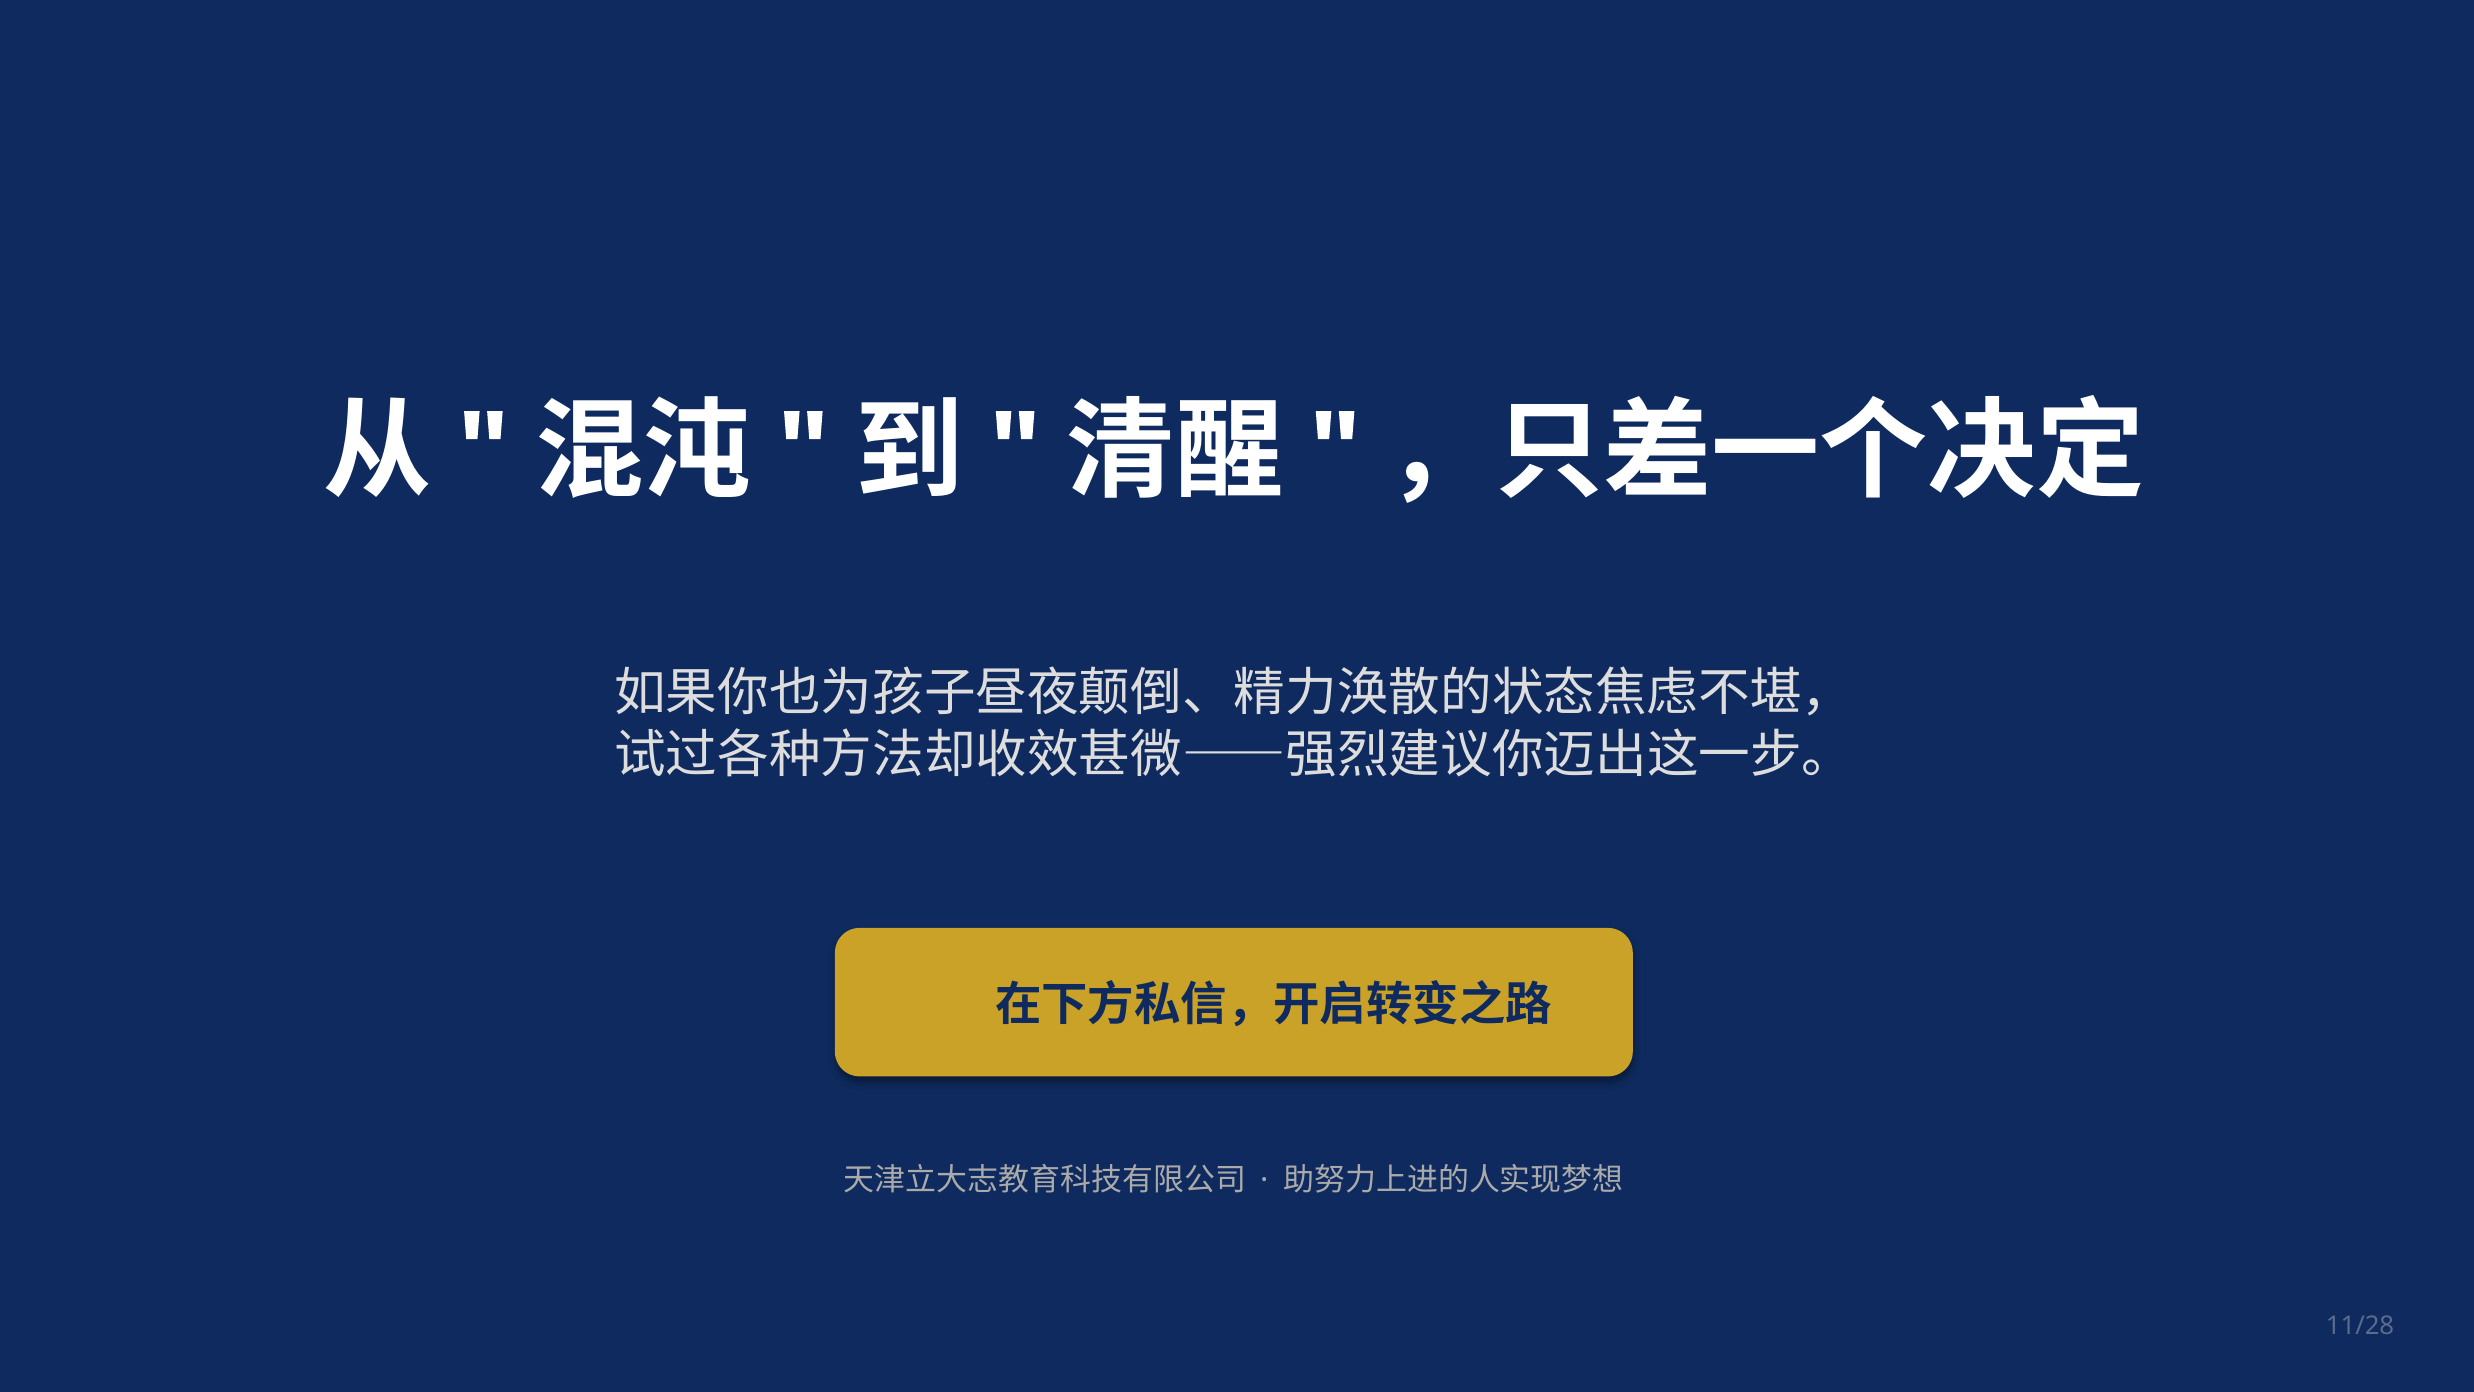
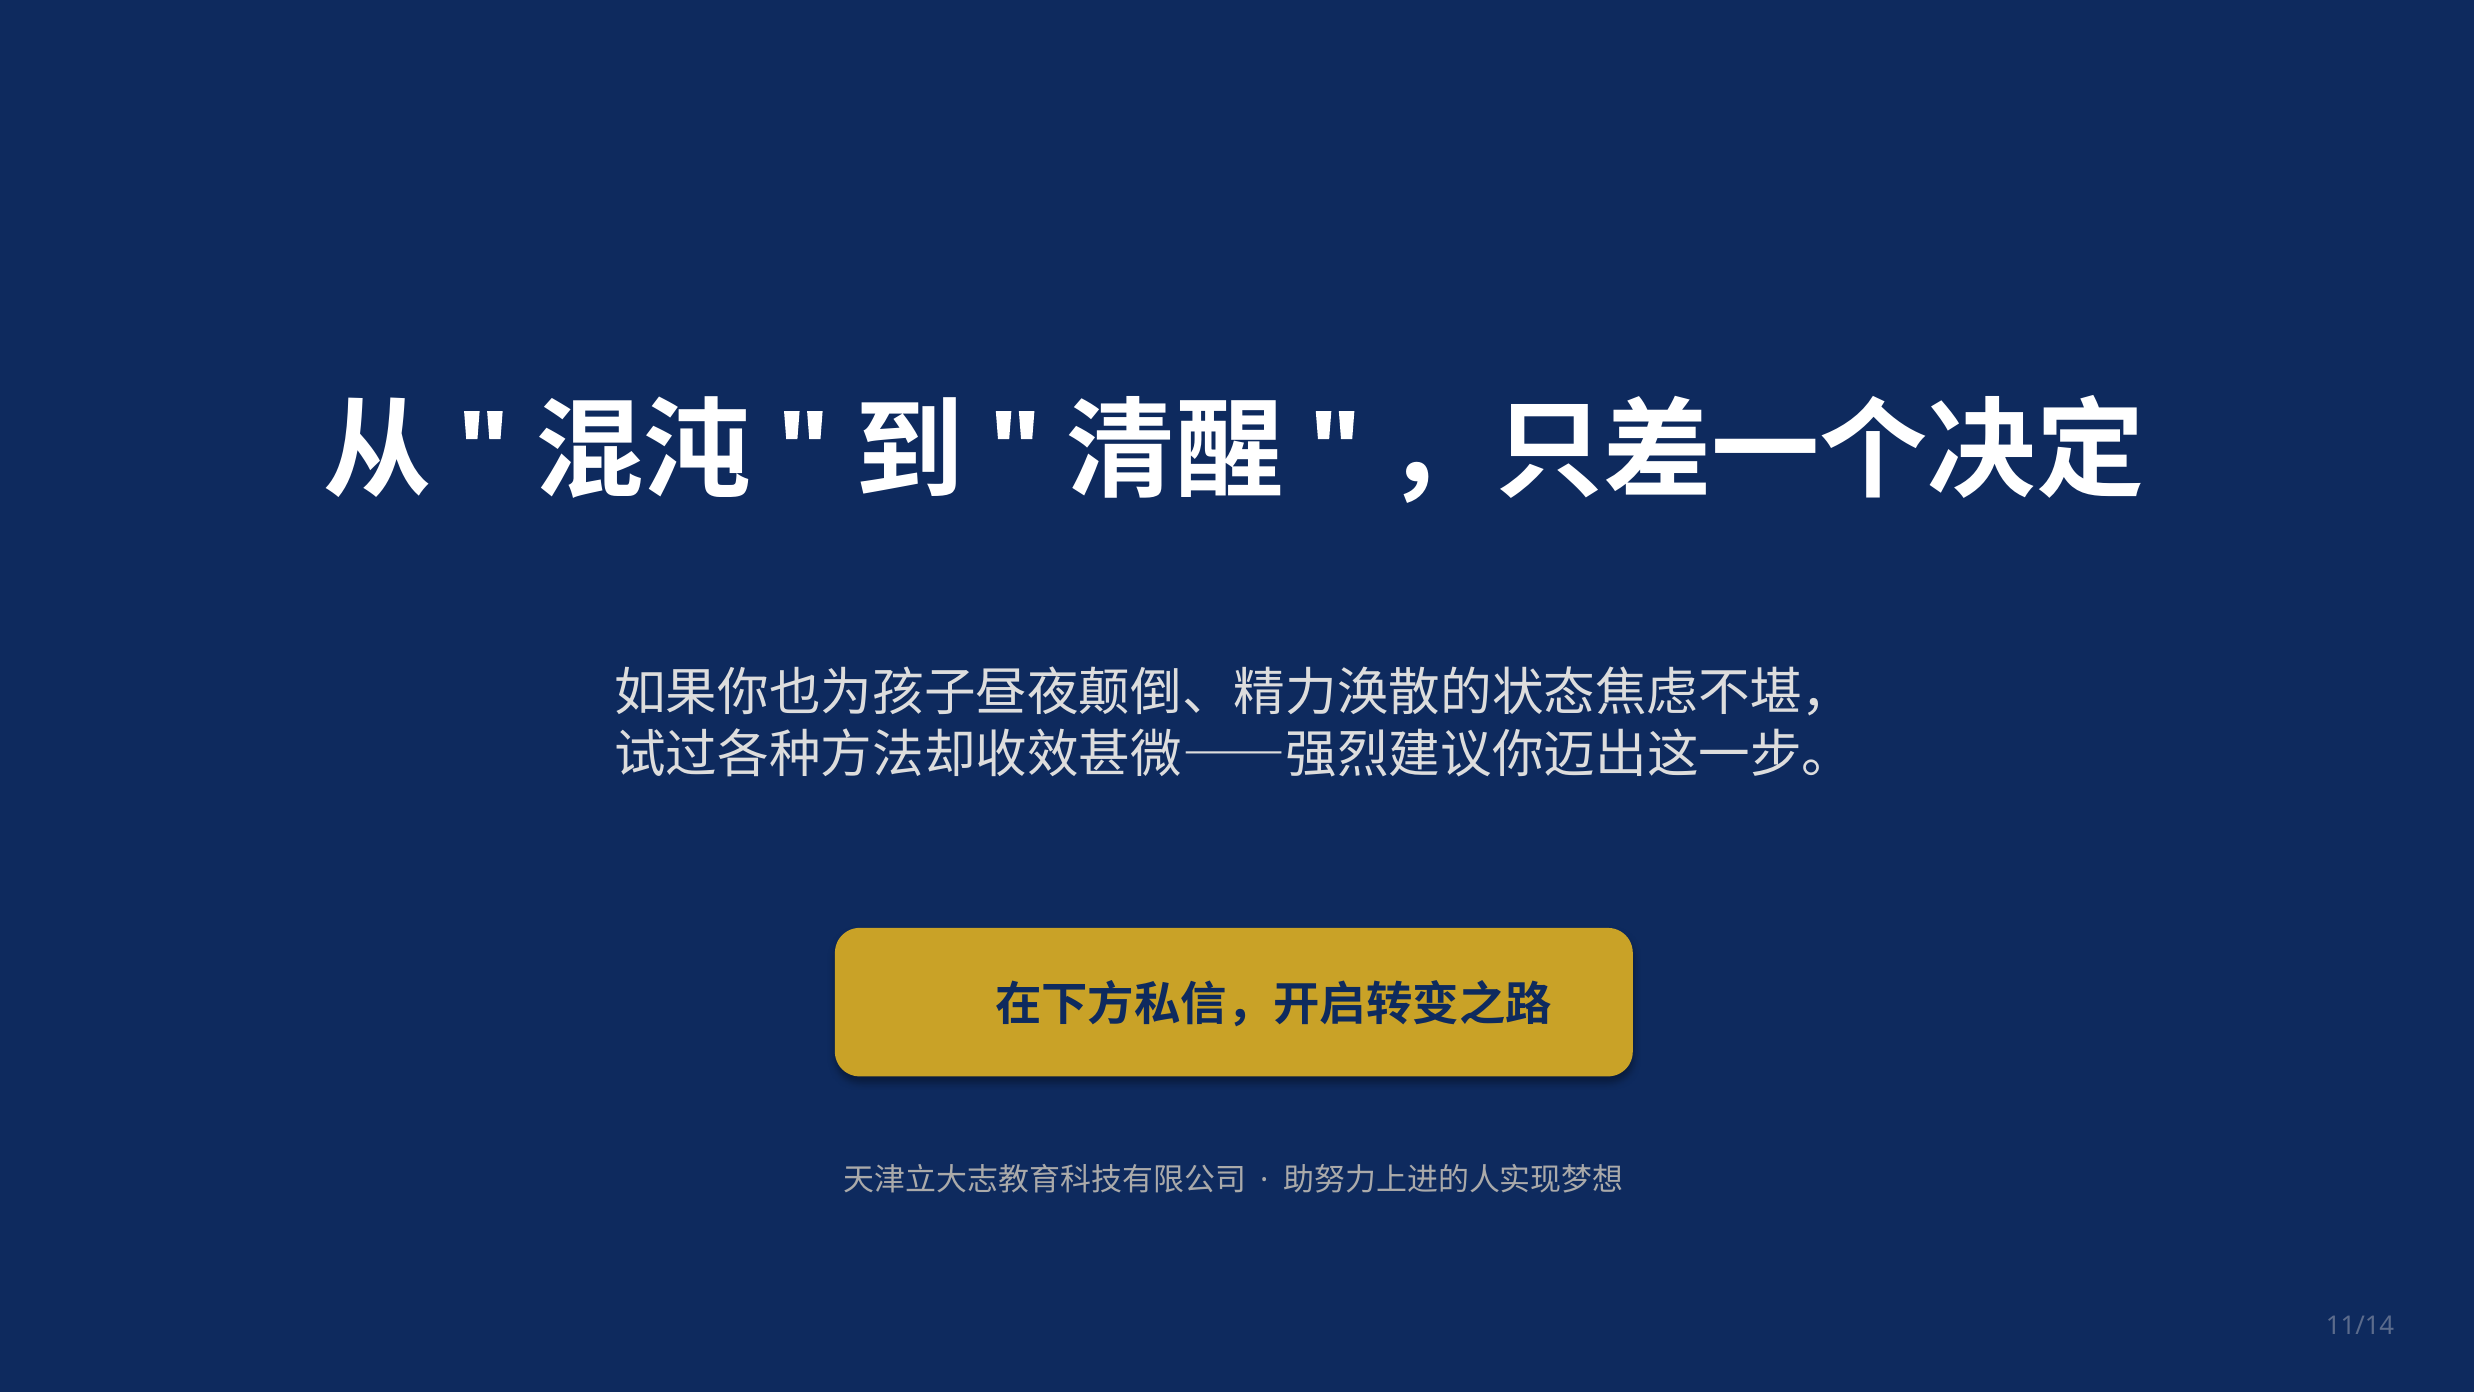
11/28: 11/28 -> 11/14
